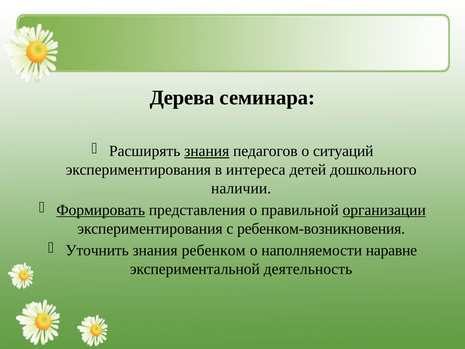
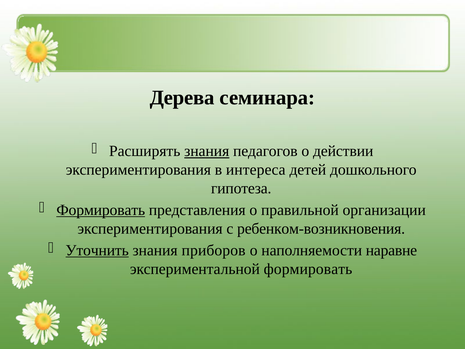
ситуаций: ситуаций -> действии
наличии: наличии -> гипотеза
организации underline: present -> none
Уточнить underline: none -> present
ребенком: ребенком -> приборов
экспериментальной деятельность: деятельность -> формировать
